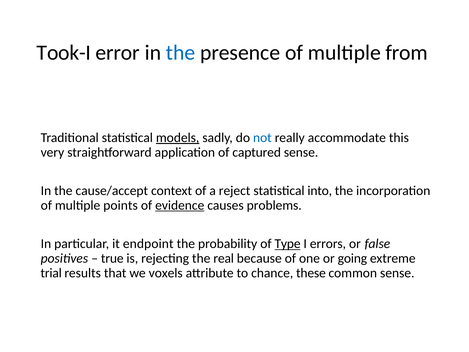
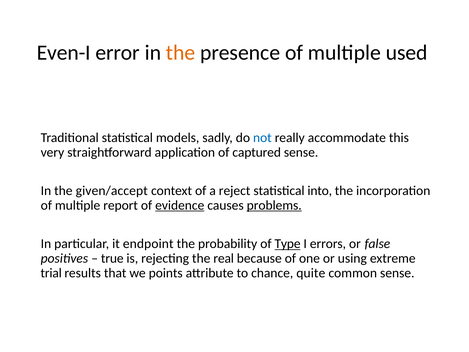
Took-I: Took-I -> Even-I
the at (181, 53) colour: blue -> orange
from: from -> used
models underline: present -> none
cause/accept: cause/accept -> given/accept
points: points -> report
problems underline: none -> present
going: going -> using
voxels: voxels -> points
these: these -> quite
